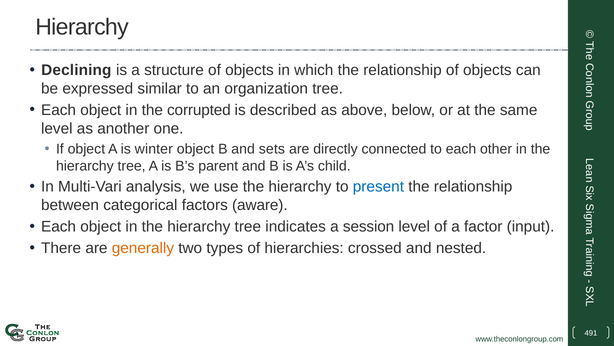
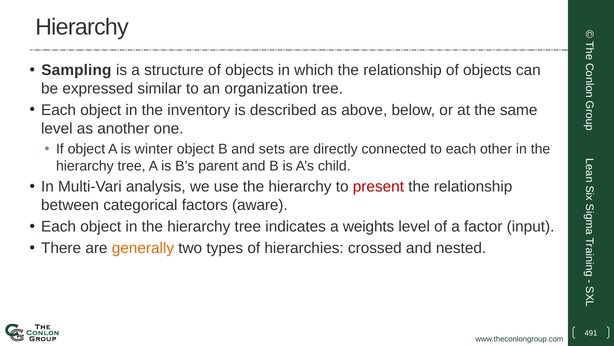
Declining: Declining -> Sampling
corrupted: corrupted -> inventory
present colour: blue -> red
session: session -> weights
